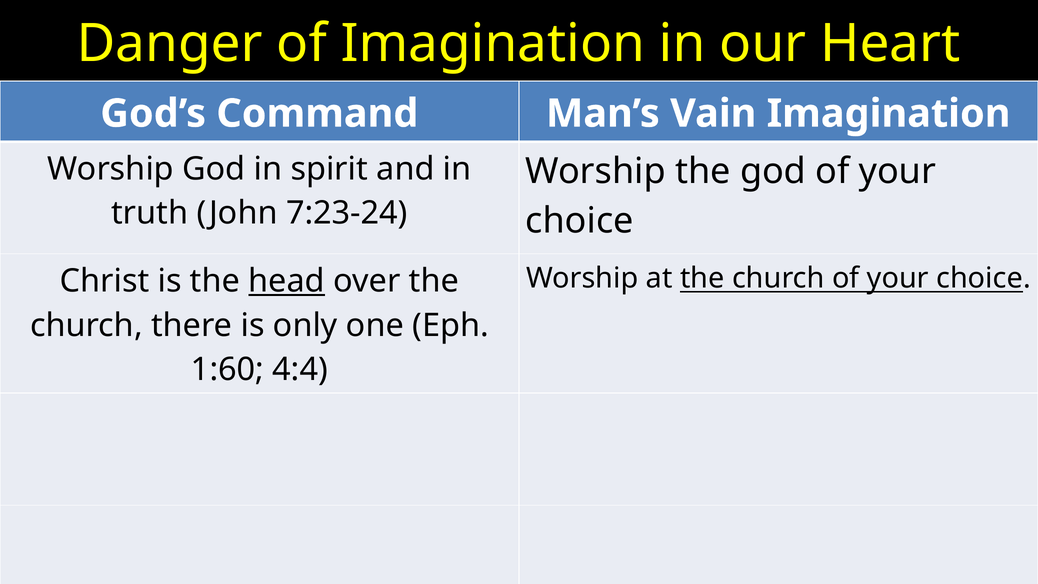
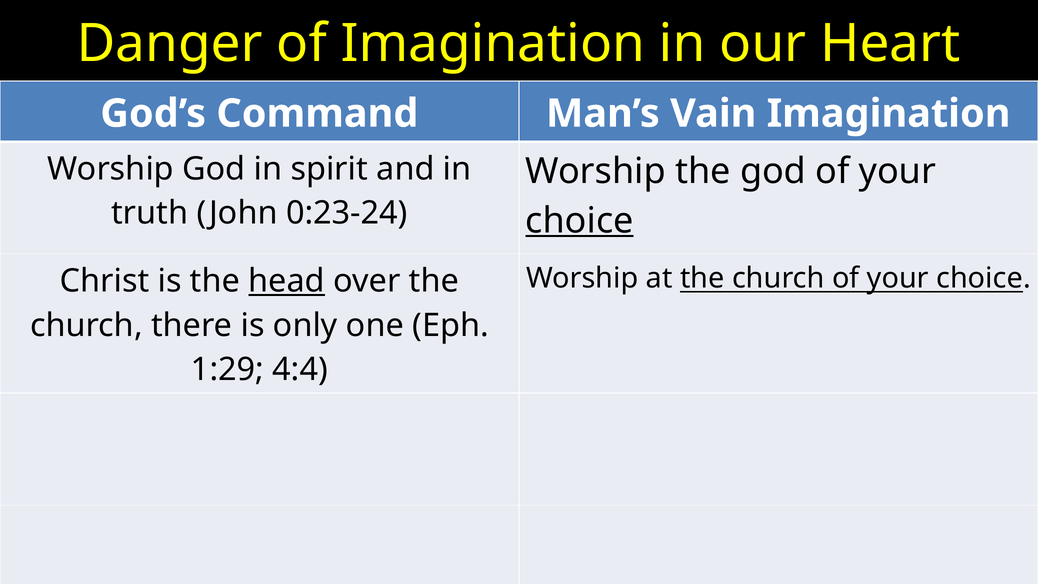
7:23-24: 7:23-24 -> 0:23-24
choice at (580, 221) underline: none -> present
1:60: 1:60 -> 1:29
